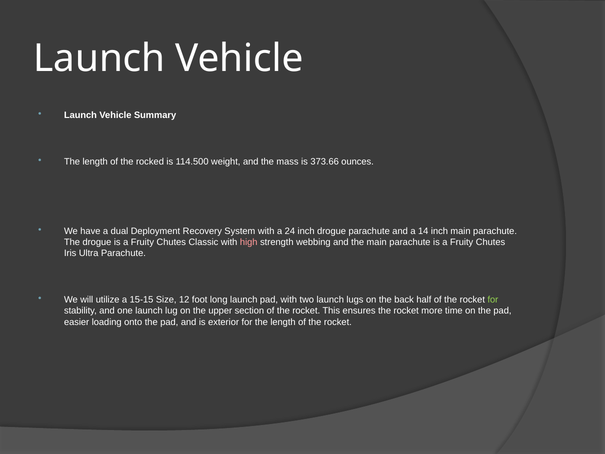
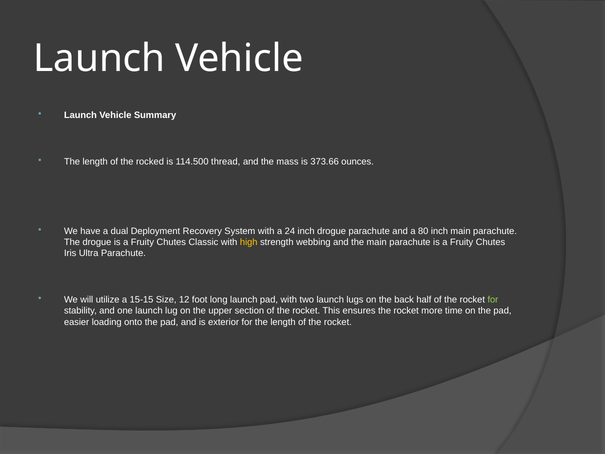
weight: weight -> thread
14: 14 -> 80
high colour: pink -> yellow
